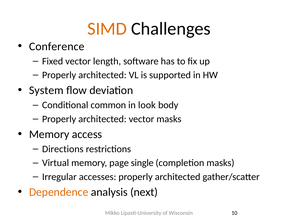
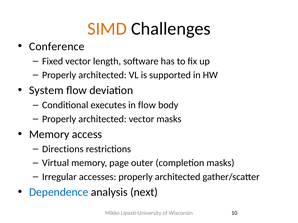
common: common -> executes
in look: look -> flow
single: single -> outer
Dependence colour: orange -> blue
